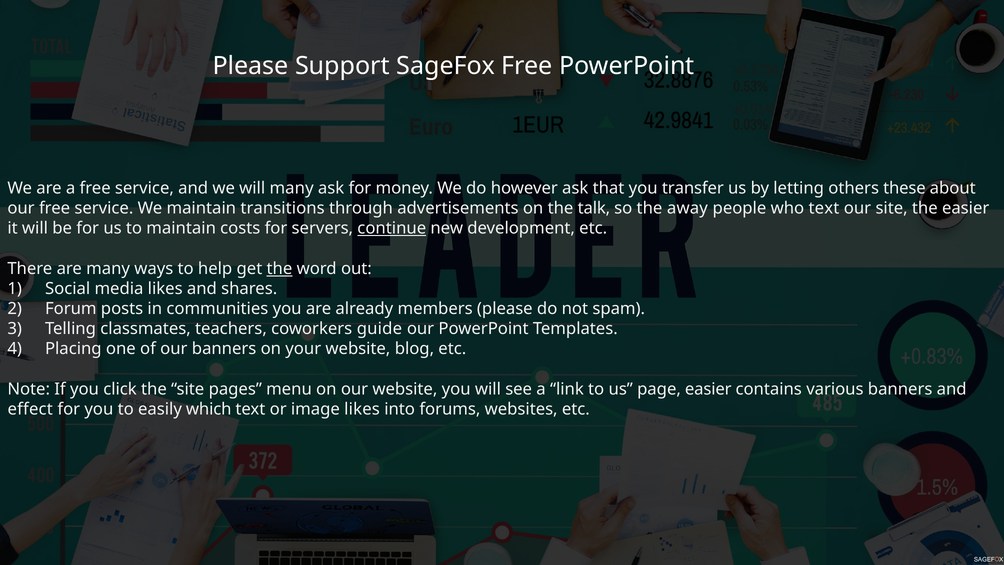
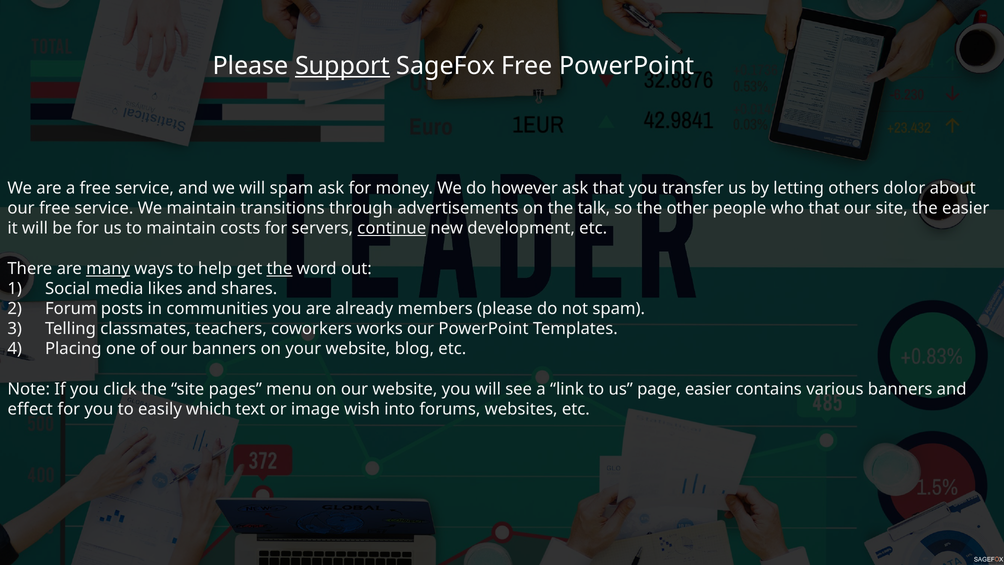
Support underline: none -> present
will many: many -> spam
these: these -> dolor
away: away -> other
who text: text -> that
many at (108, 268) underline: none -> present
guide: guide -> works
image likes: likes -> wish
